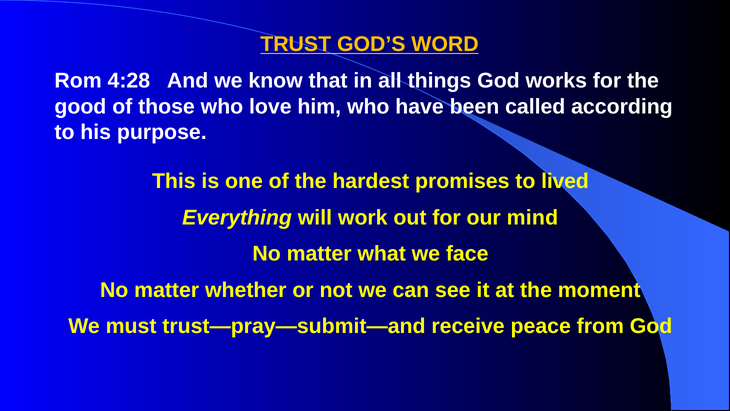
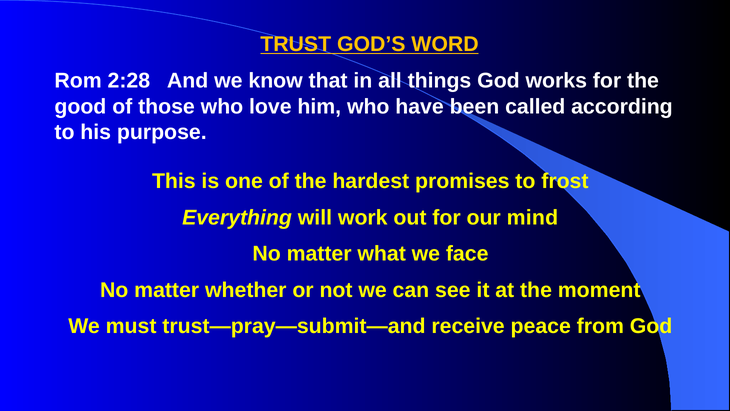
4:28: 4:28 -> 2:28
lived: lived -> frost
